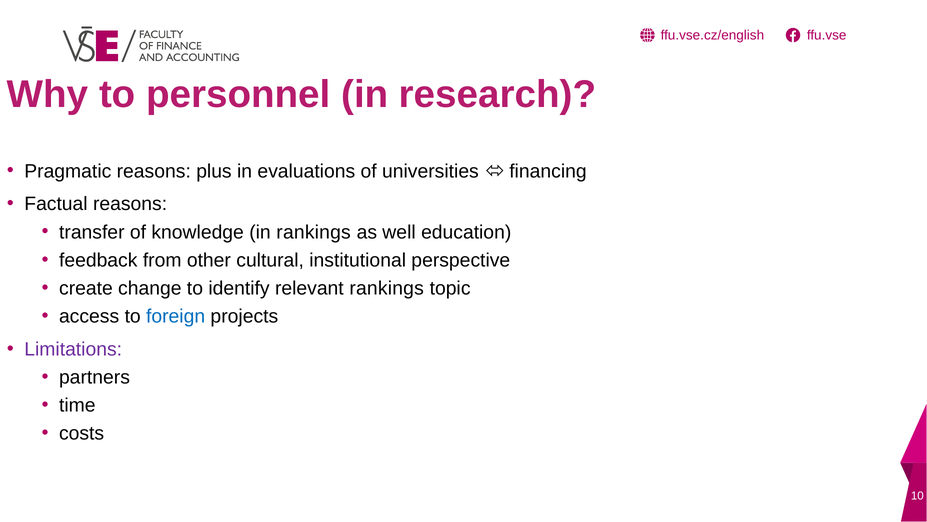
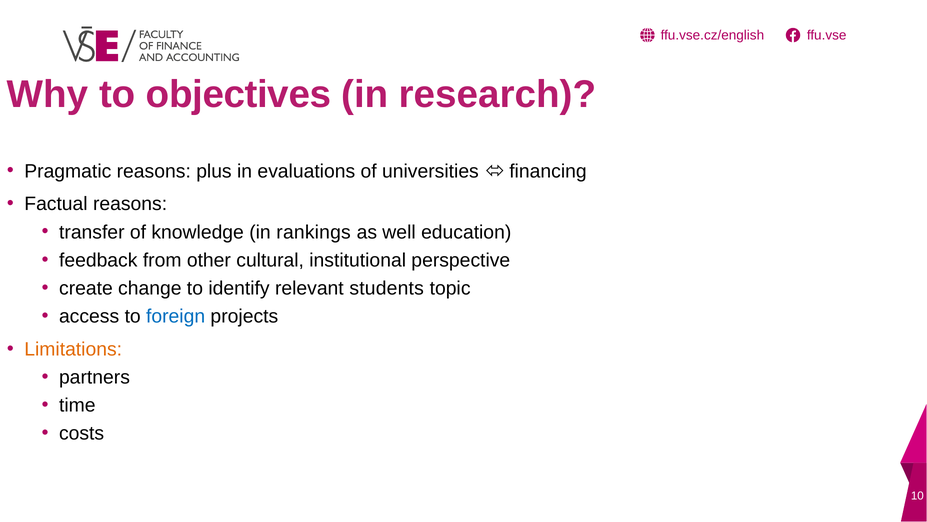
personnel: personnel -> objectives
relevant rankings: rankings -> students
Limitations colour: purple -> orange
